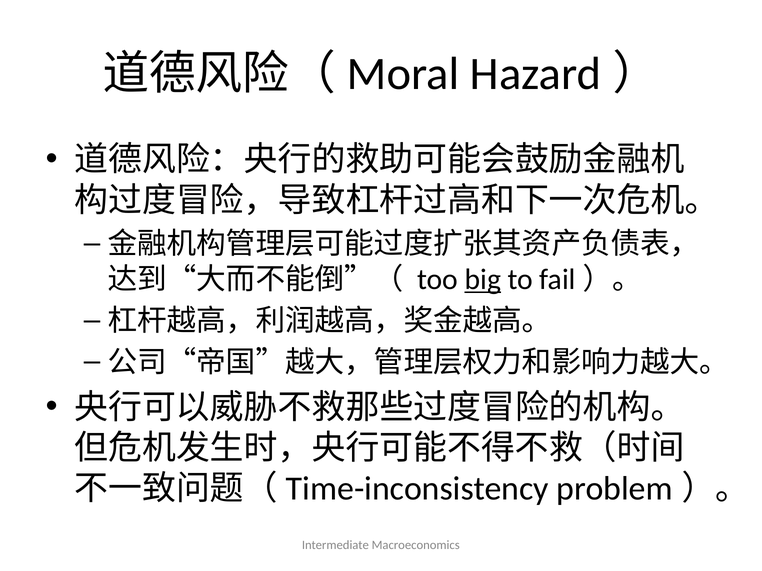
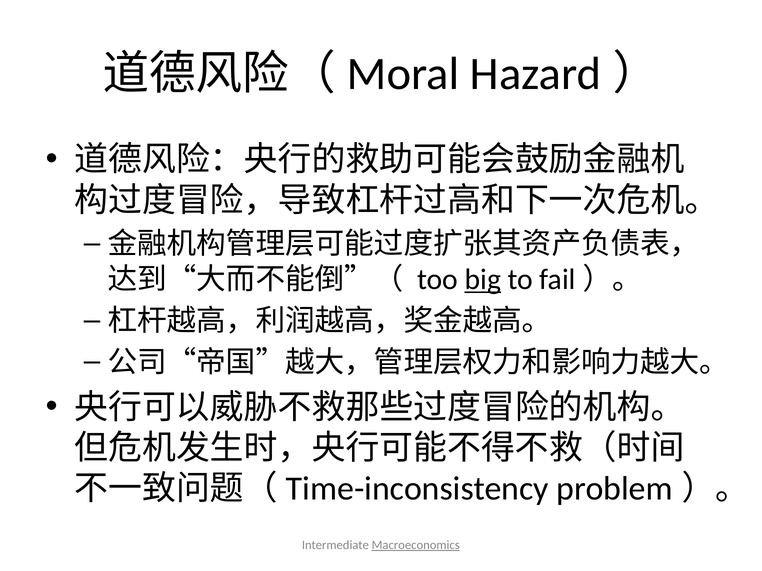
Macroeconomics underline: none -> present
